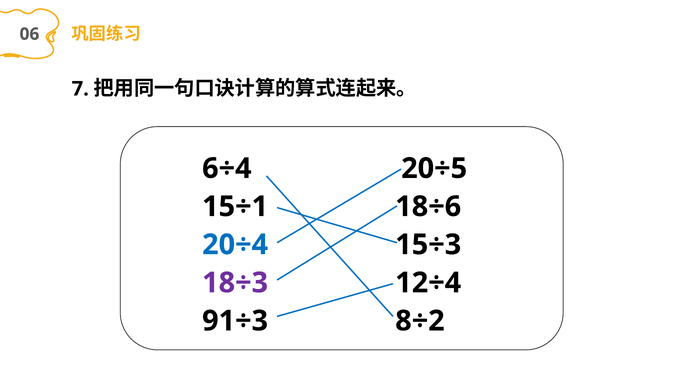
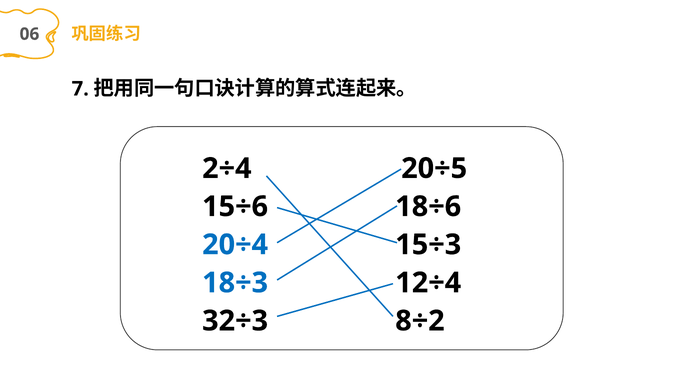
6÷4: 6÷4 -> 2÷4
15÷1: 15÷1 -> 15÷6
18÷3 colour: purple -> blue
91÷3: 91÷3 -> 32÷3
